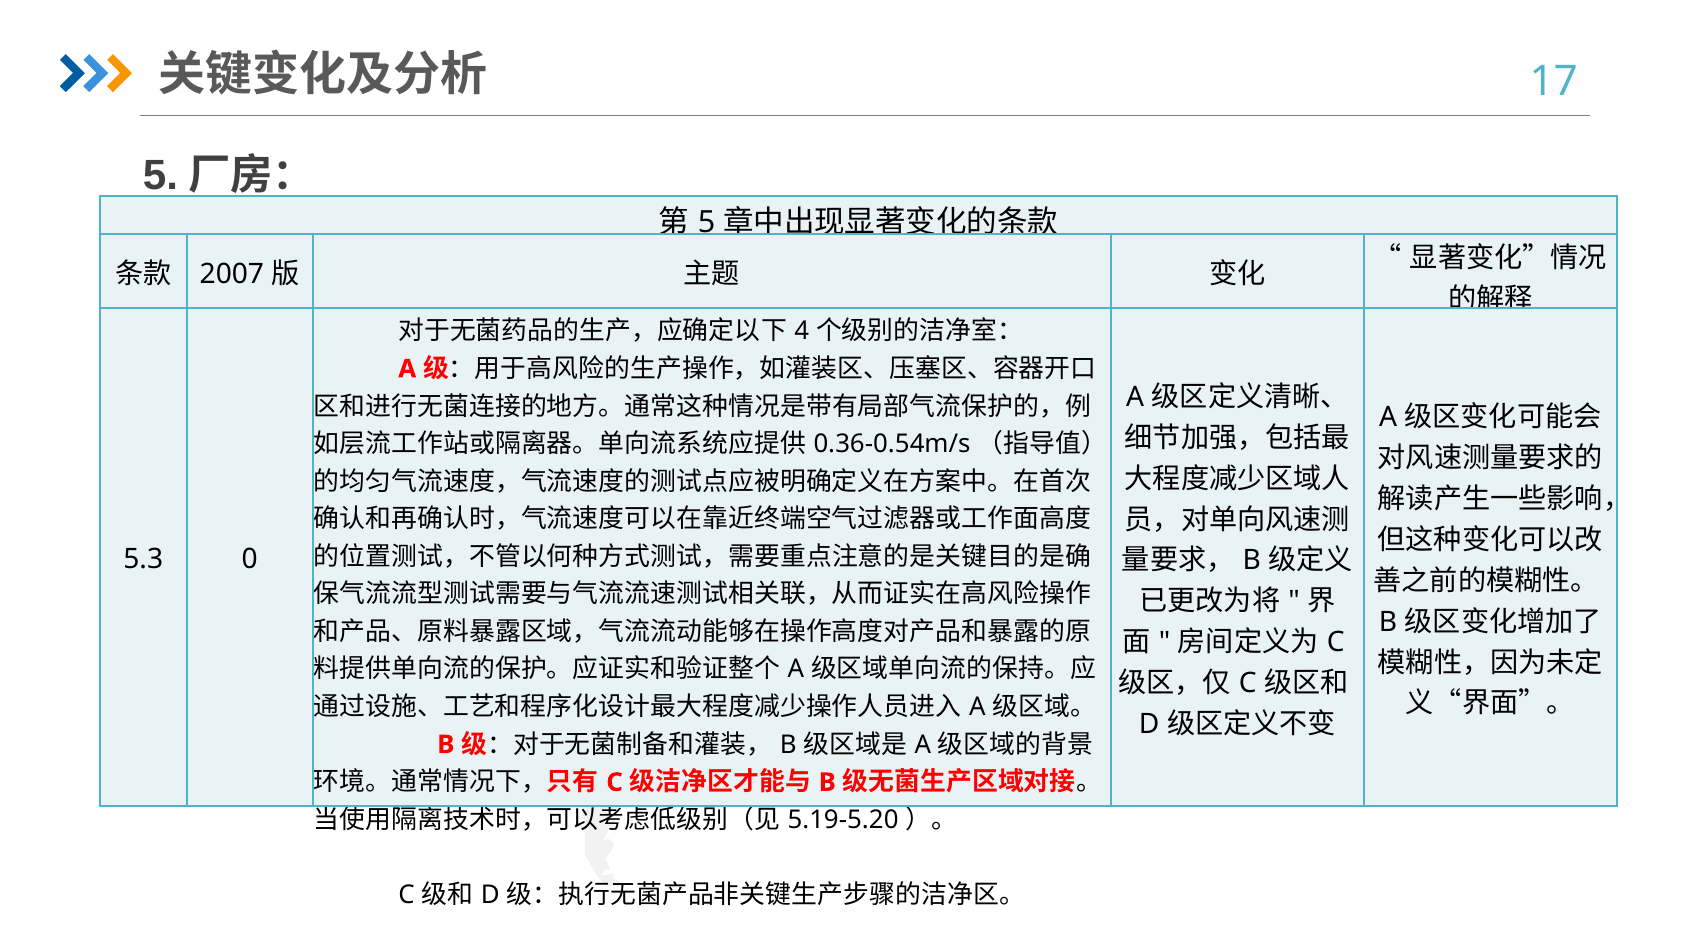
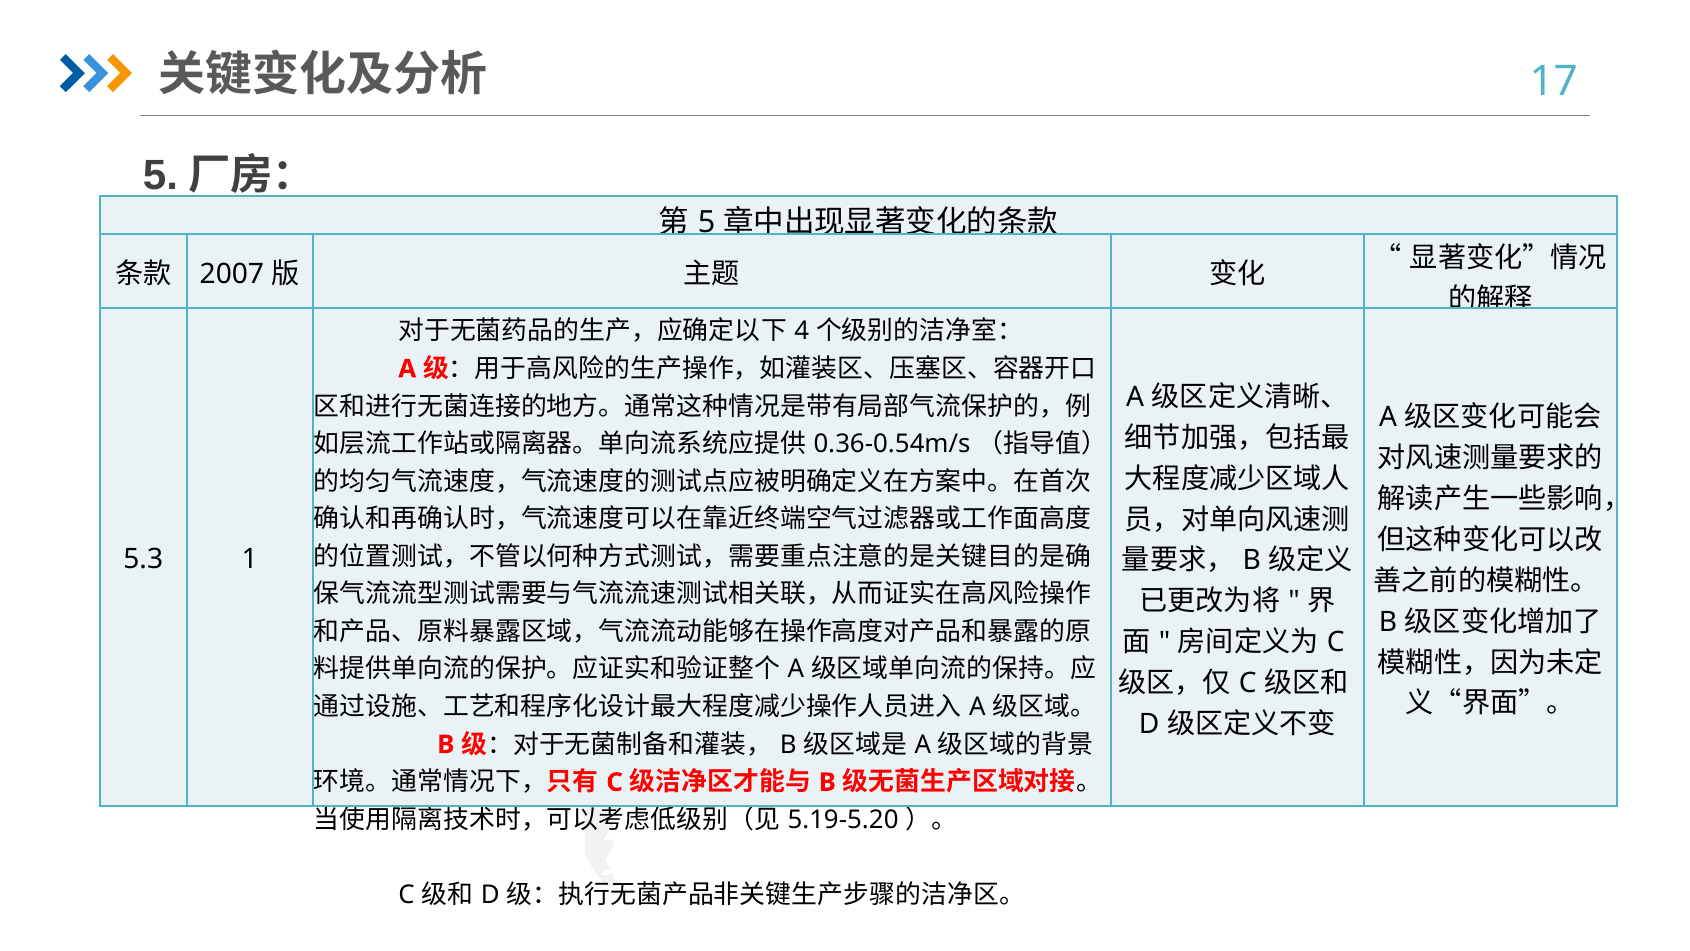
0: 0 -> 1
